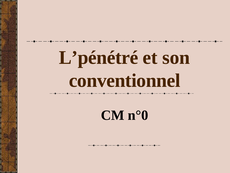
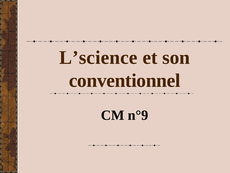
L’pénétré: L’pénétré -> L’science
n°0: n°0 -> n°9
